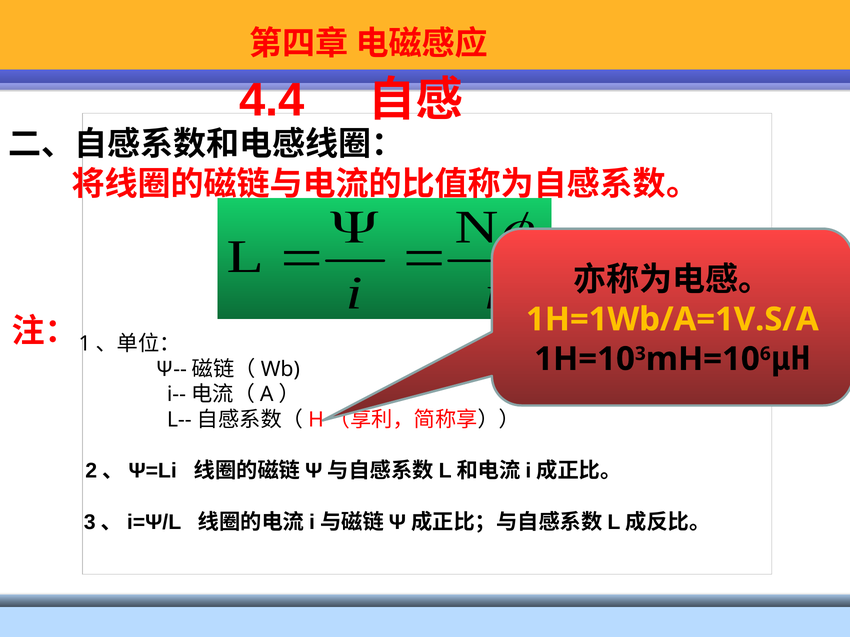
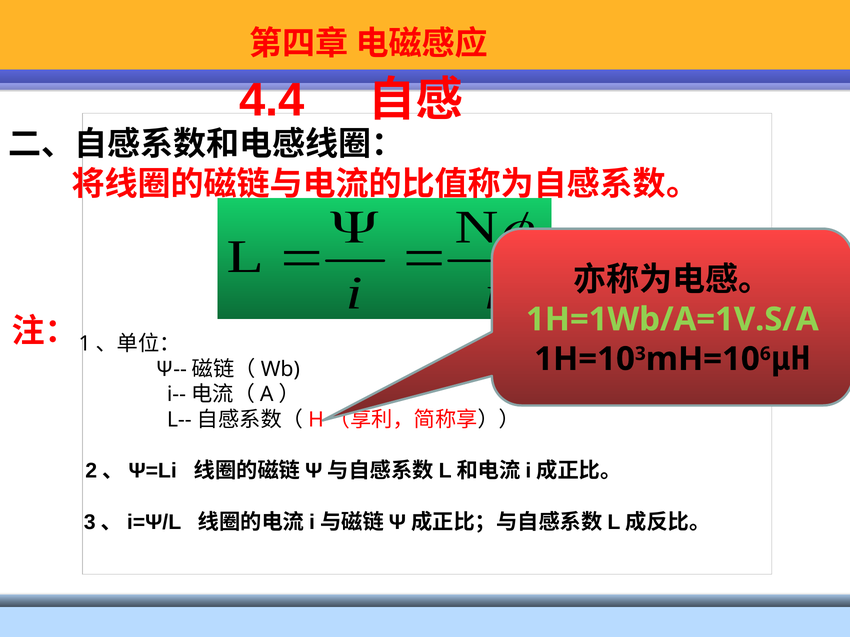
1H=1Wb/A=1V.S/A colour: yellow -> light green
